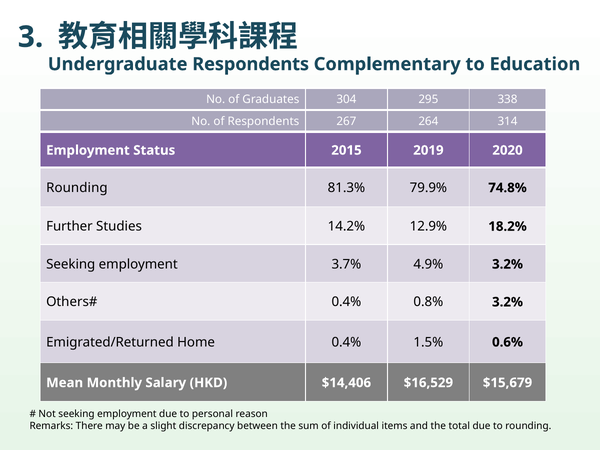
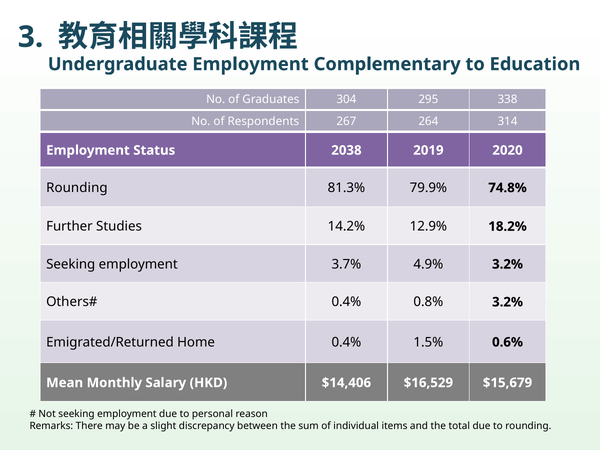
Undergraduate Respondents: Respondents -> Employment
2015: 2015 -> 2038
